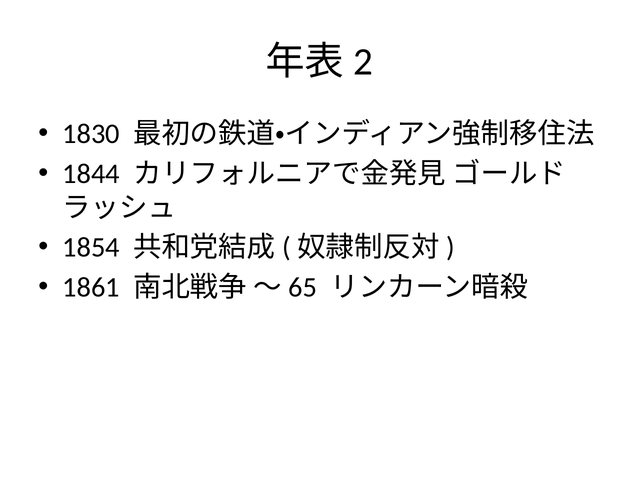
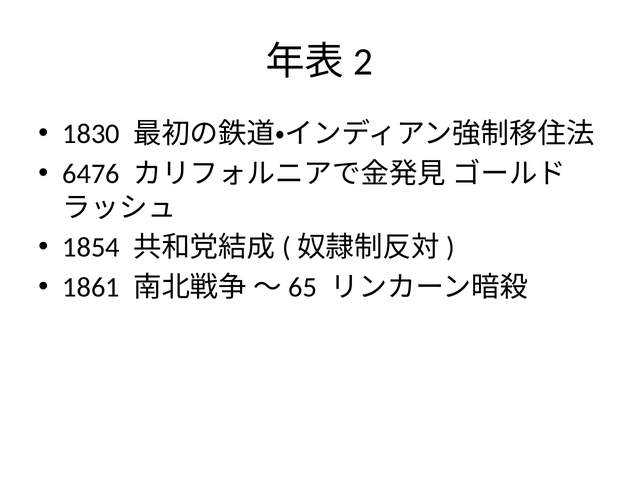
1844: 1844 -> 6476
